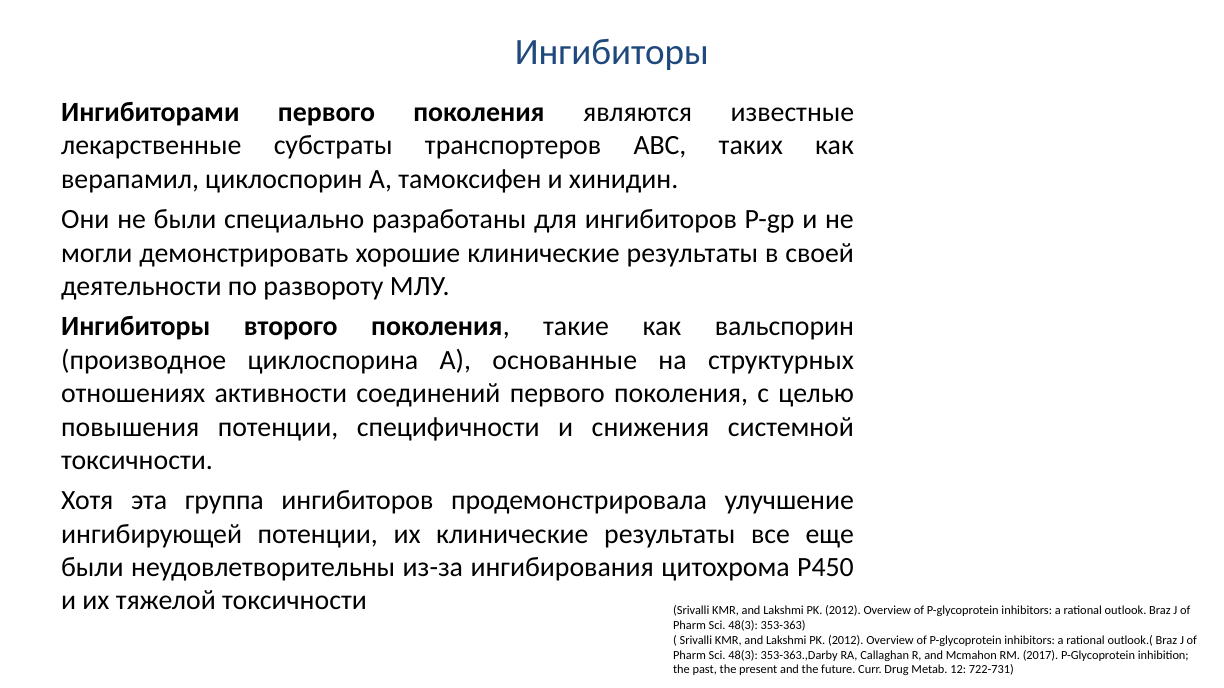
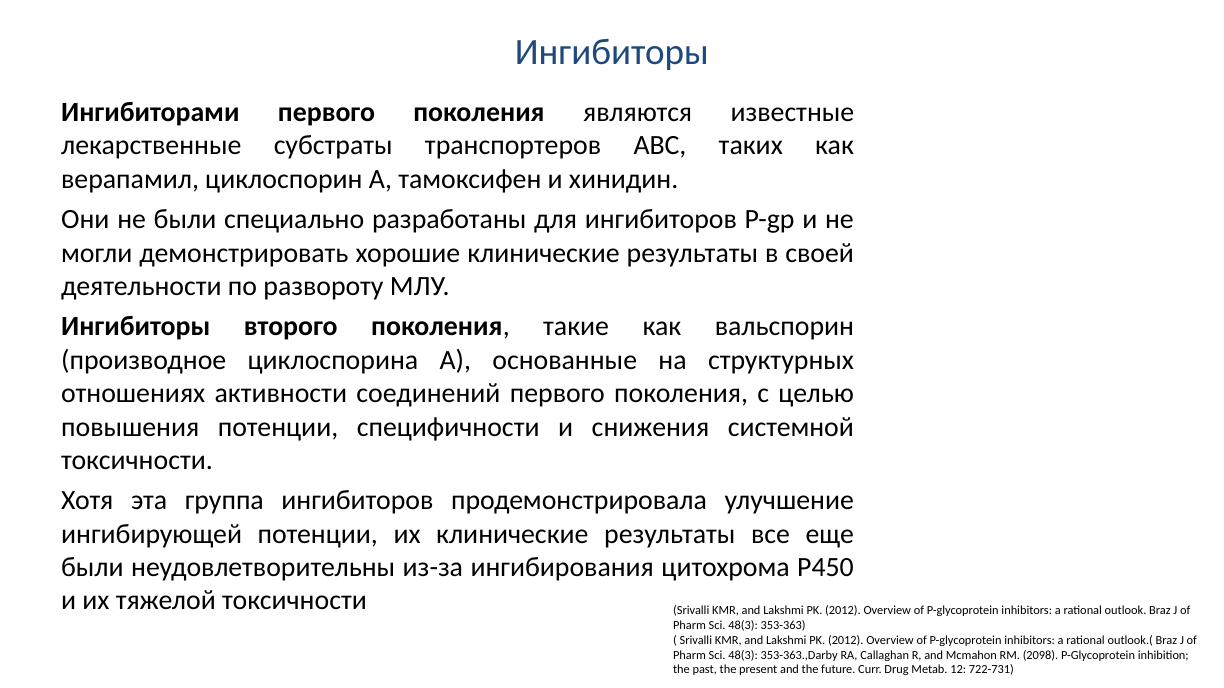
2017: 2017 -> 2098
